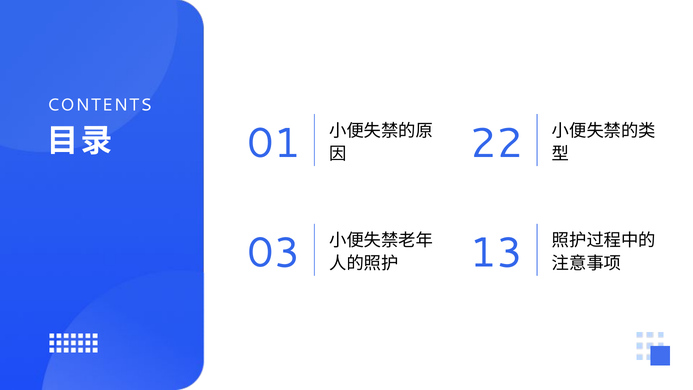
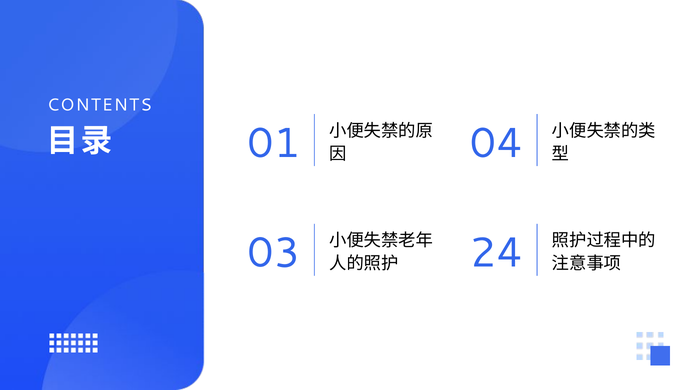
22: 22 -> 04
13: 13 -> 24
